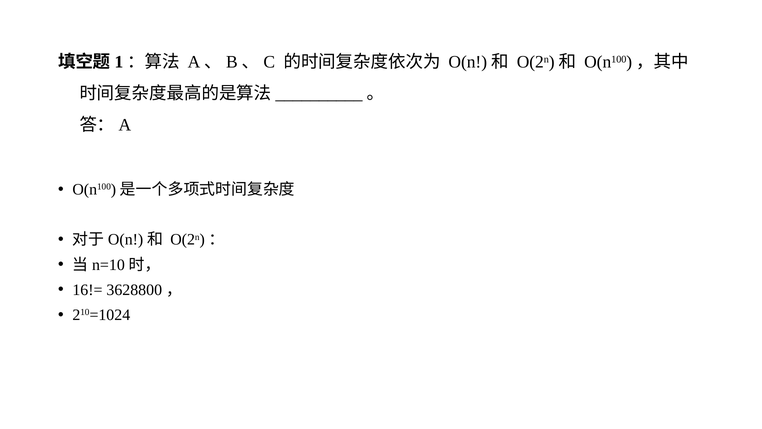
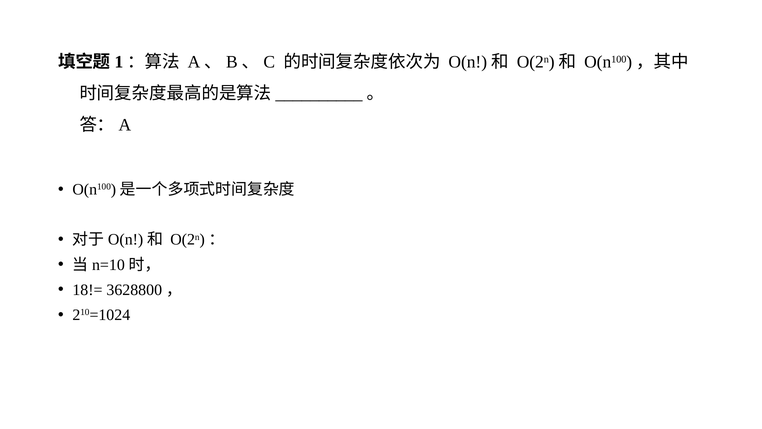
16!=: 16!= -> 18!=
